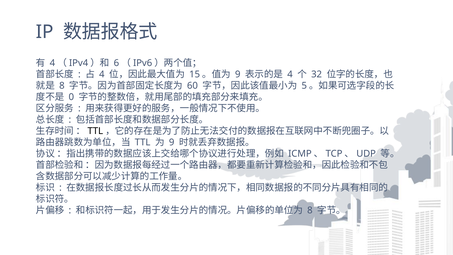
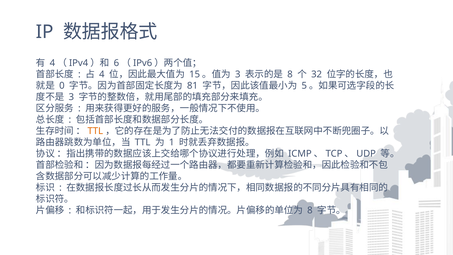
9 at (238, 74): 9 -> 3
4 at (290, 74): 4 -> 8
8 at (62, 86): 8 -> 0
60: 60 -> 81
0 at (71, 97): 0 -> 3
TTL at (95, 131) colour: black -> orange
9 at (172, 142): 9 -> 1
